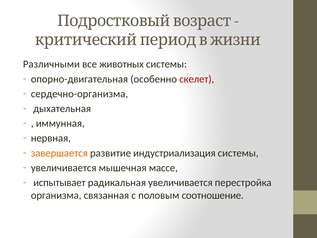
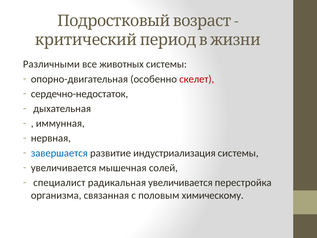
сердечно-организма: сердечно-организма -> сердечно-недостаток
завершается colour: orange -> blue
массе: массе -> солей
испытывает: испытывает -> специалист
соотношение: соотношение -> химическому
